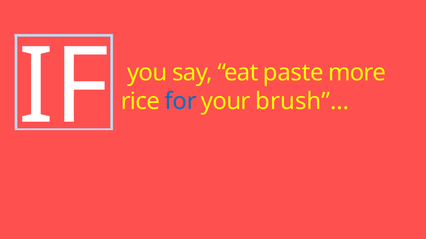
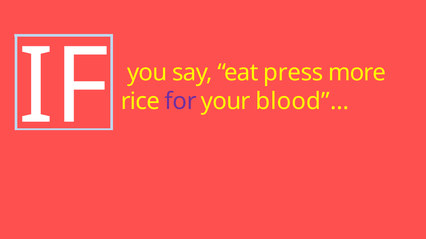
paste: paste -> press
for colour: blue -> purple
brush”…: brush”… -> blood”…
